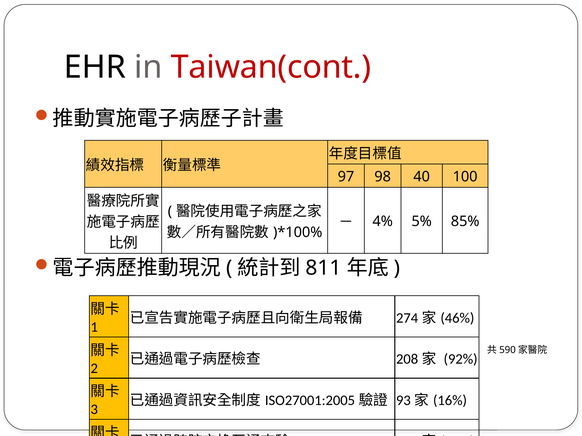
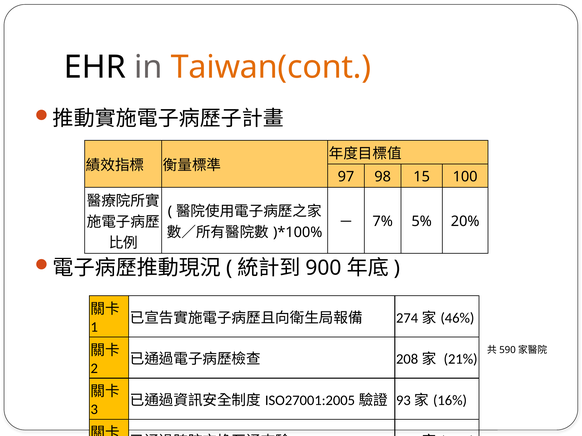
Taiwan(cont colour: red -> orange
40: 40 -> 15
4%: 4% -> 7%
85%: 85% -> 20%
811: 811 -> 900
92%: 92% -> 21%
